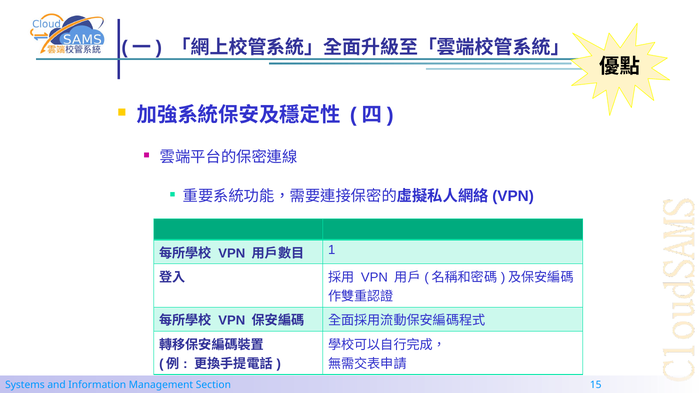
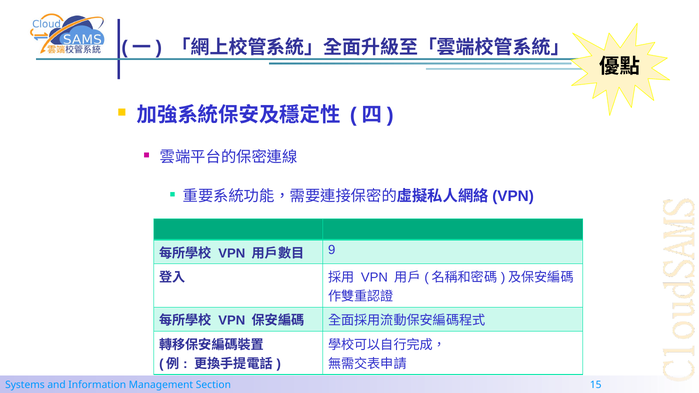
1: 1 -> 9
